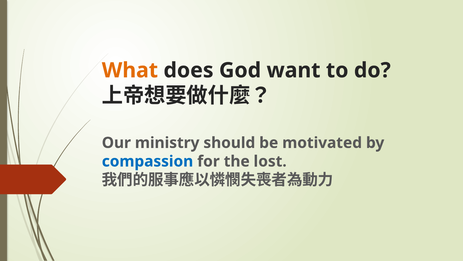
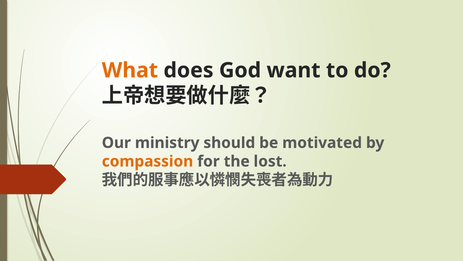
compassion colour: blue -> orange
